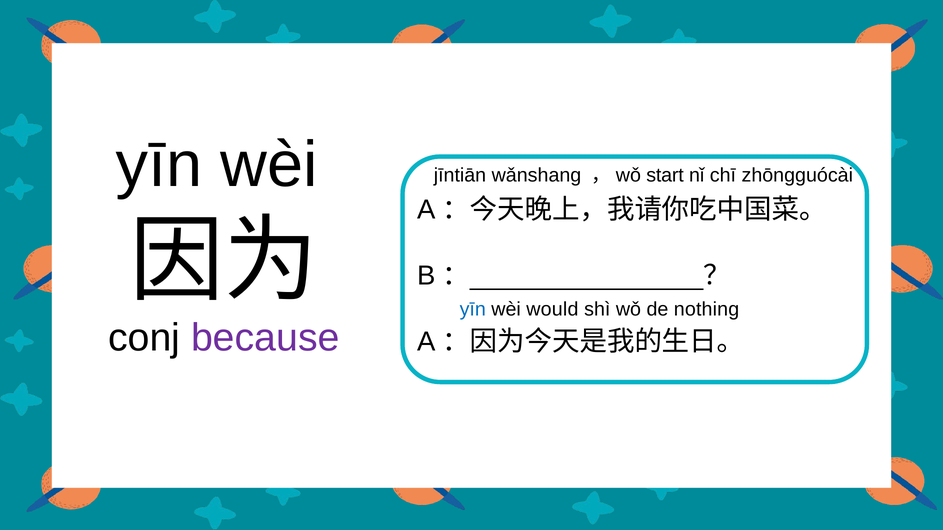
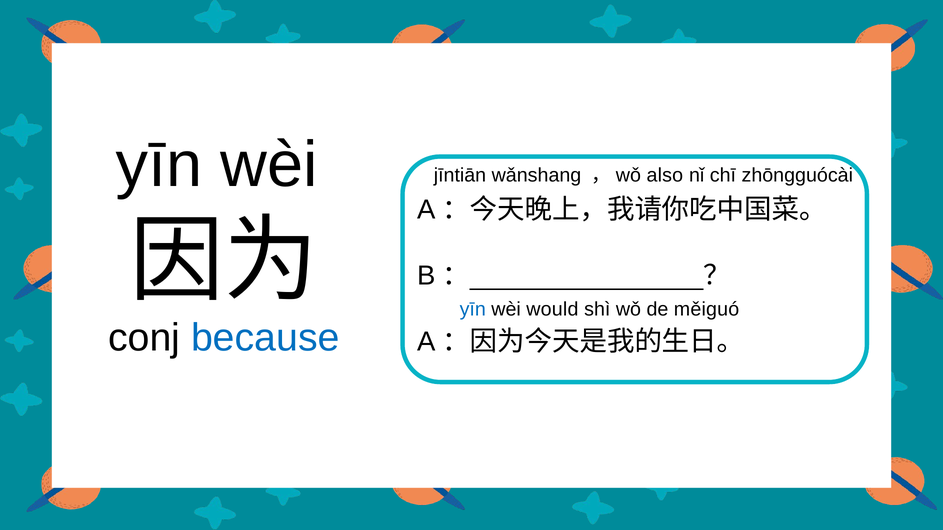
start: start -> also
nothing: nothing -> měiguó
because colour: purple -> blue
